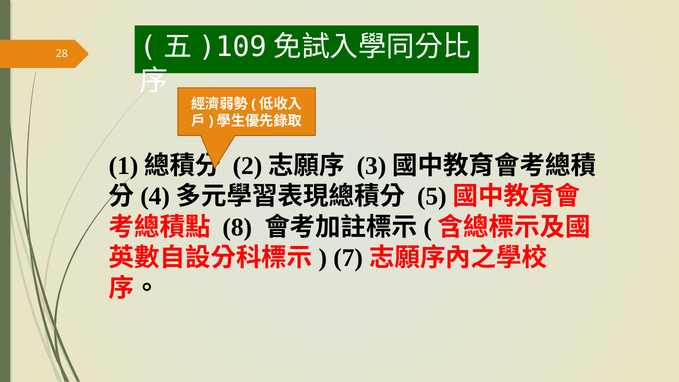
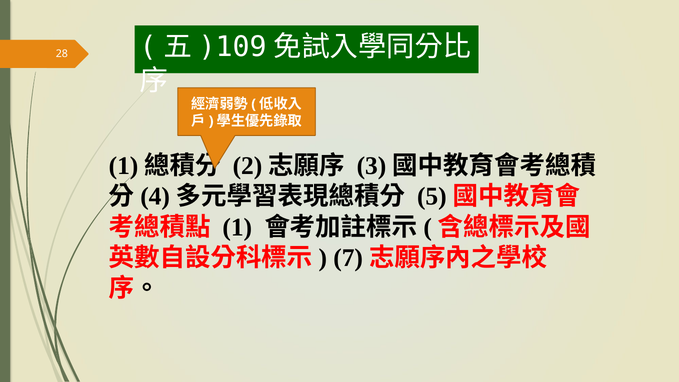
8 at (237, 227): 8 -> 1
